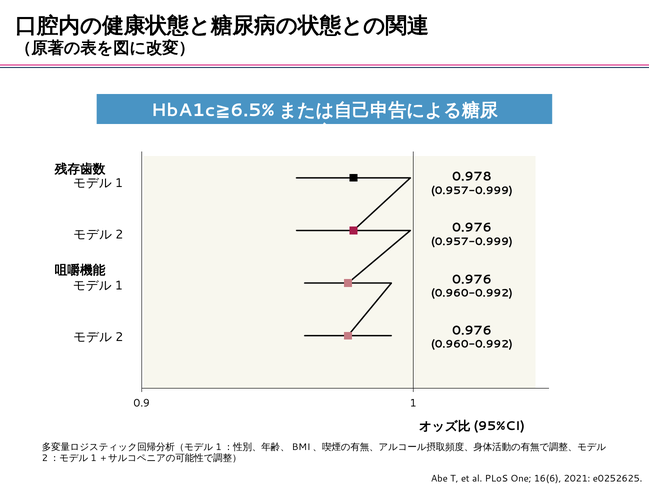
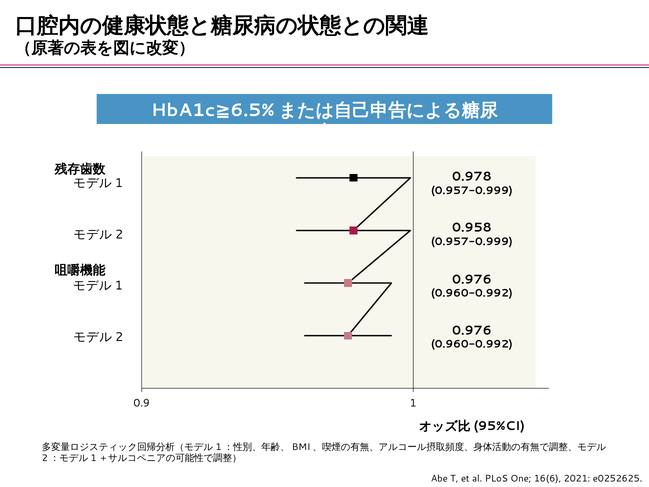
0.976 at (472, 228): 0.976 -> 0.958
